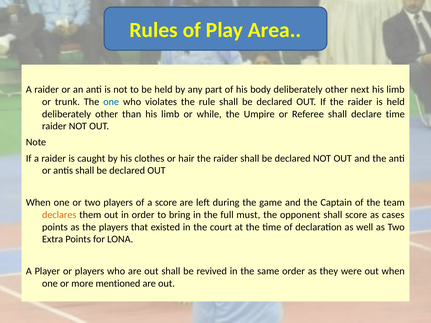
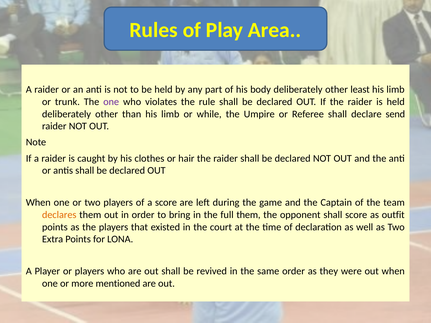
next: next -> least
one at (111, 102) colour: blue -> purple
declare time: time -> send
full must: must -> them
cases: cases -> outfit
